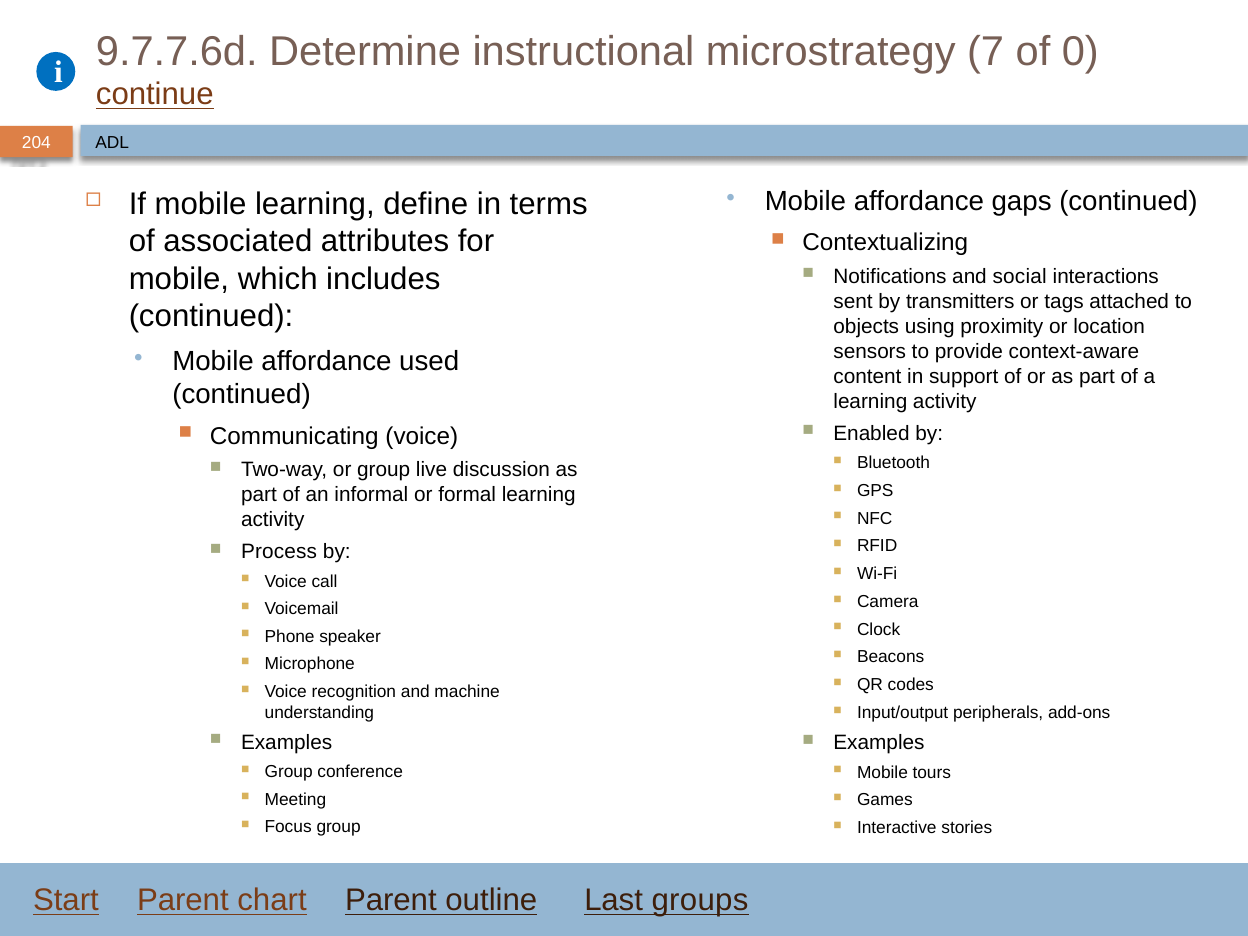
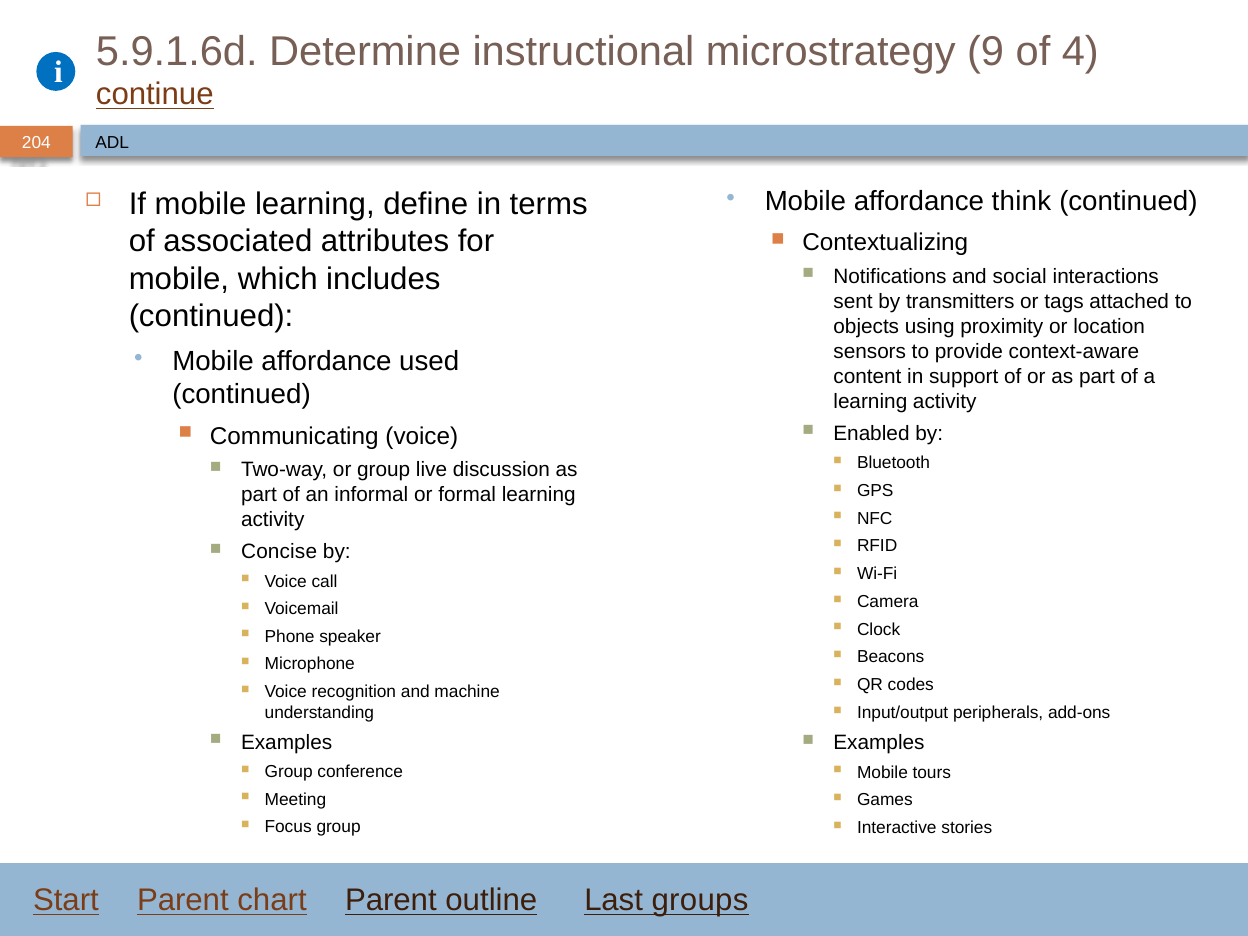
9.7.7.6d: 9.7.7.6d -> 5.9.1.6d
7: 7 -> 9
0: 0 -> 4
gaps: gaps -> think
Process: Process -> Concise
